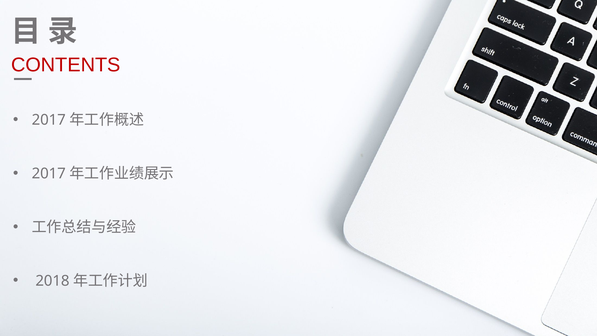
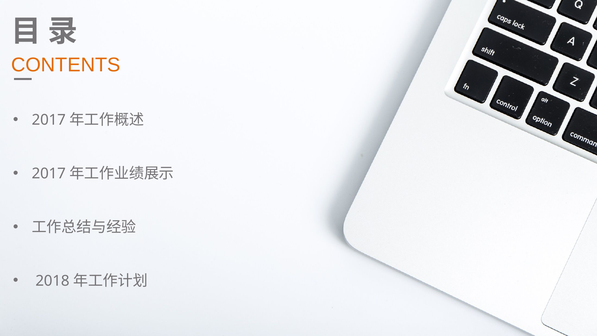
CONTENTS colour: red -> orange
